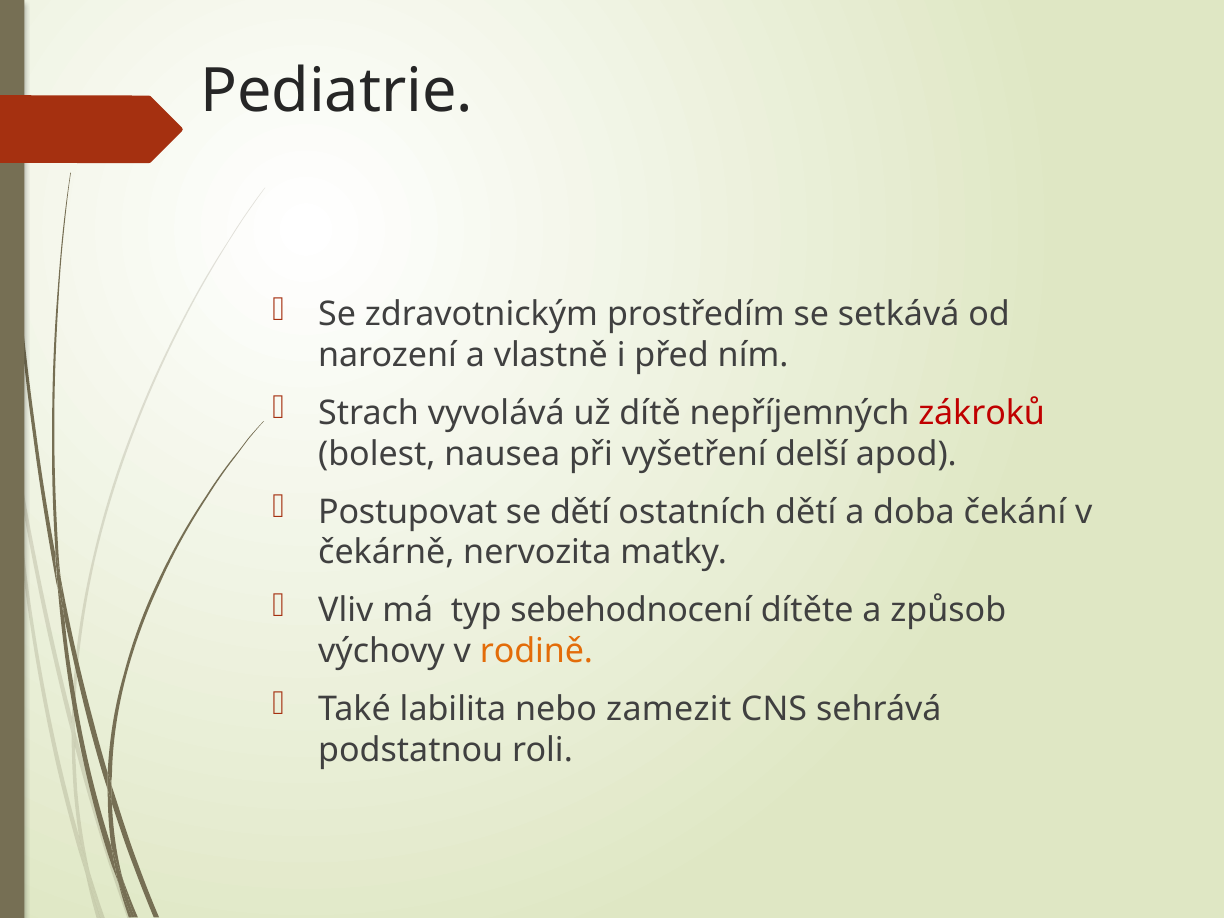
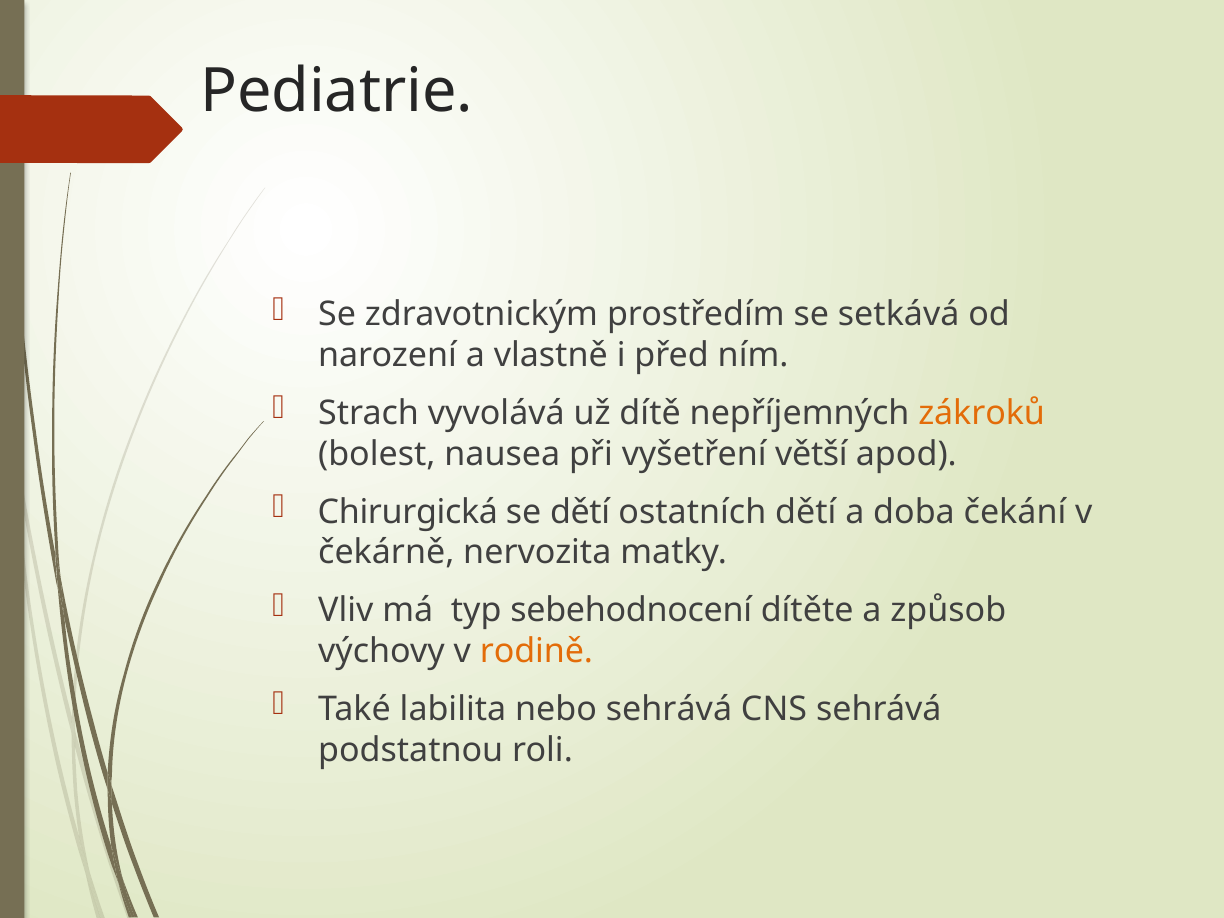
zákroků colour: red -> orange
delší: delší -> větší
Postupovat: Postupovat -> Chirurgická
nebo zamezit: zamezit -> sehrává
